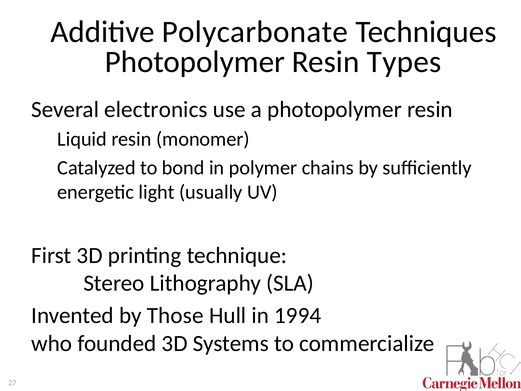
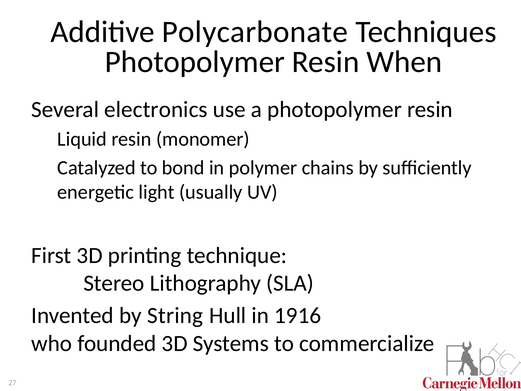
Types: Types -> When
Those: Those -> String
1994: 1994 -> 1916
